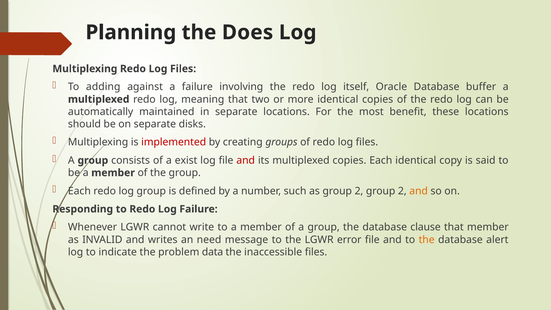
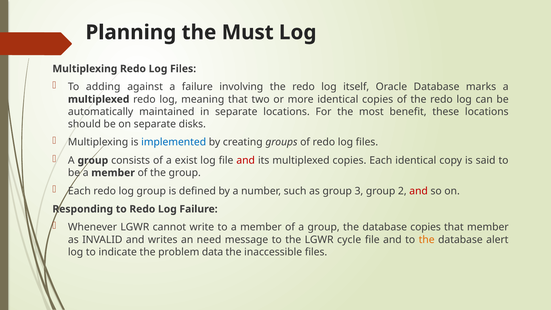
Does: Does -> Must
buffer: buffer -> marks
implemented colour: red -> blue
as group 2: 2 -> 3
and at (419, 191) colour: orange -> red
database clause: clause -> copies
error: error -> cycle
